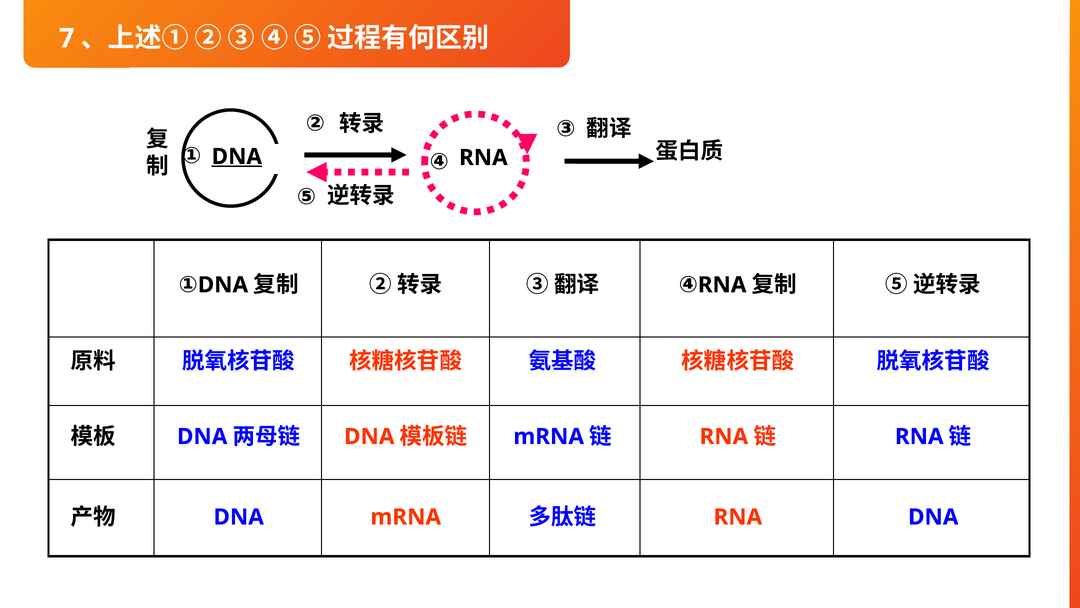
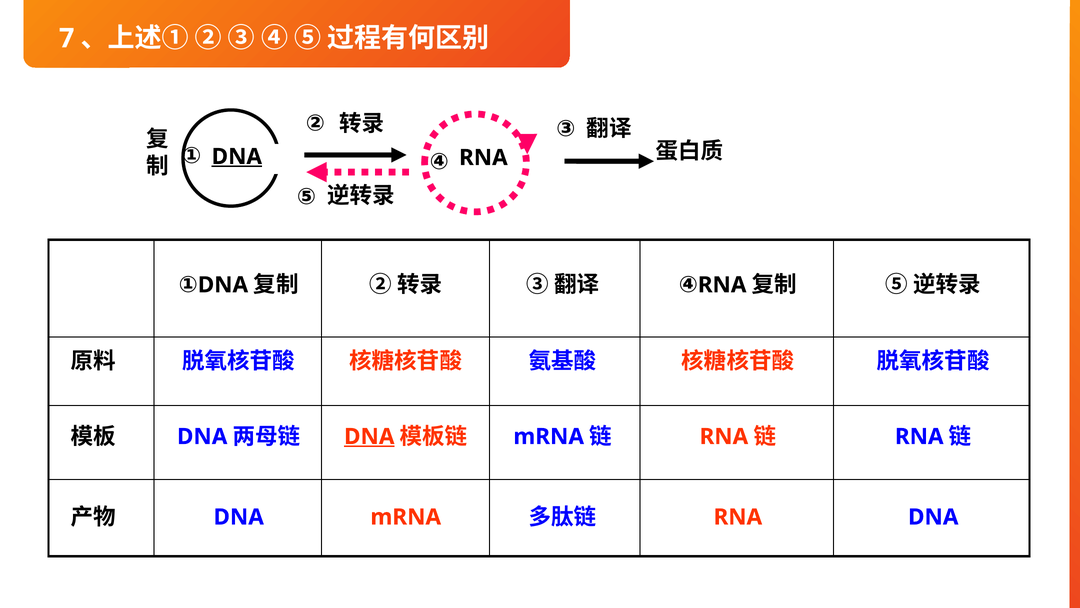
DNA at (369, 436) underline: none -> present
